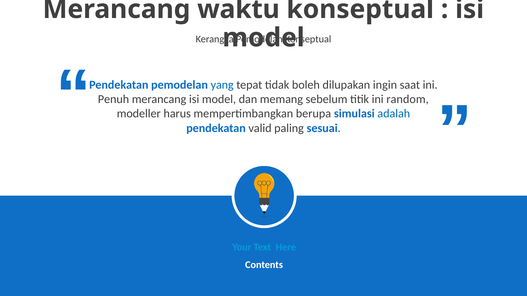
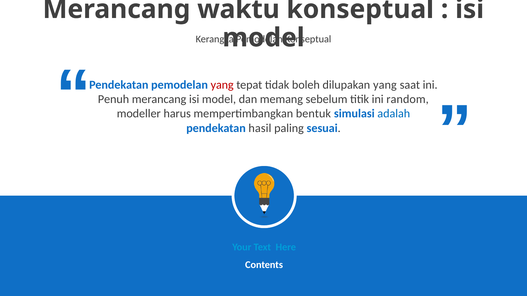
yang at (222, 85) colour: blue -> red
dilupakan ingin: ingin -> yang
berupa: berupa -> bentuk
valid: valid -> hasil
